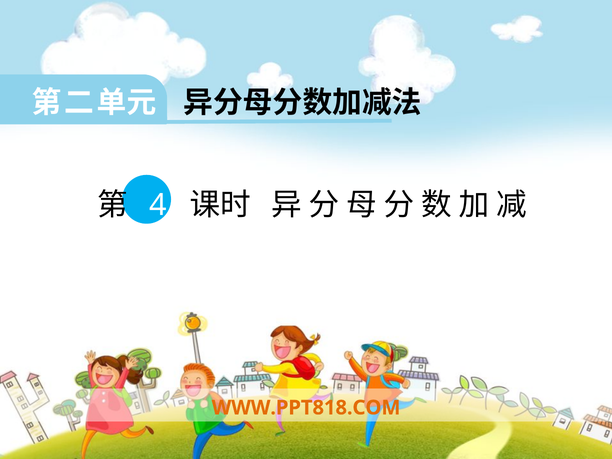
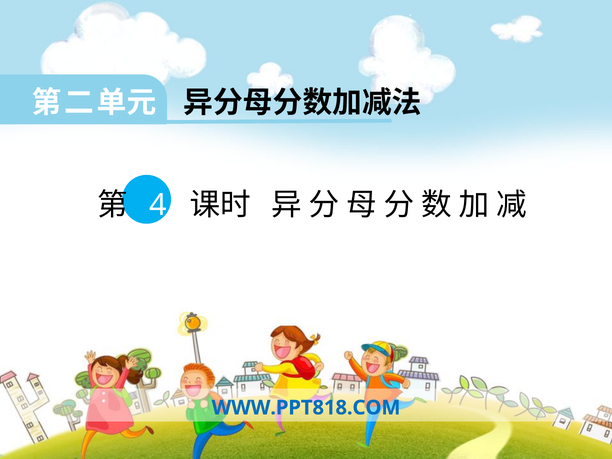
WWW.PPT818.COM colour: orange -> blue
